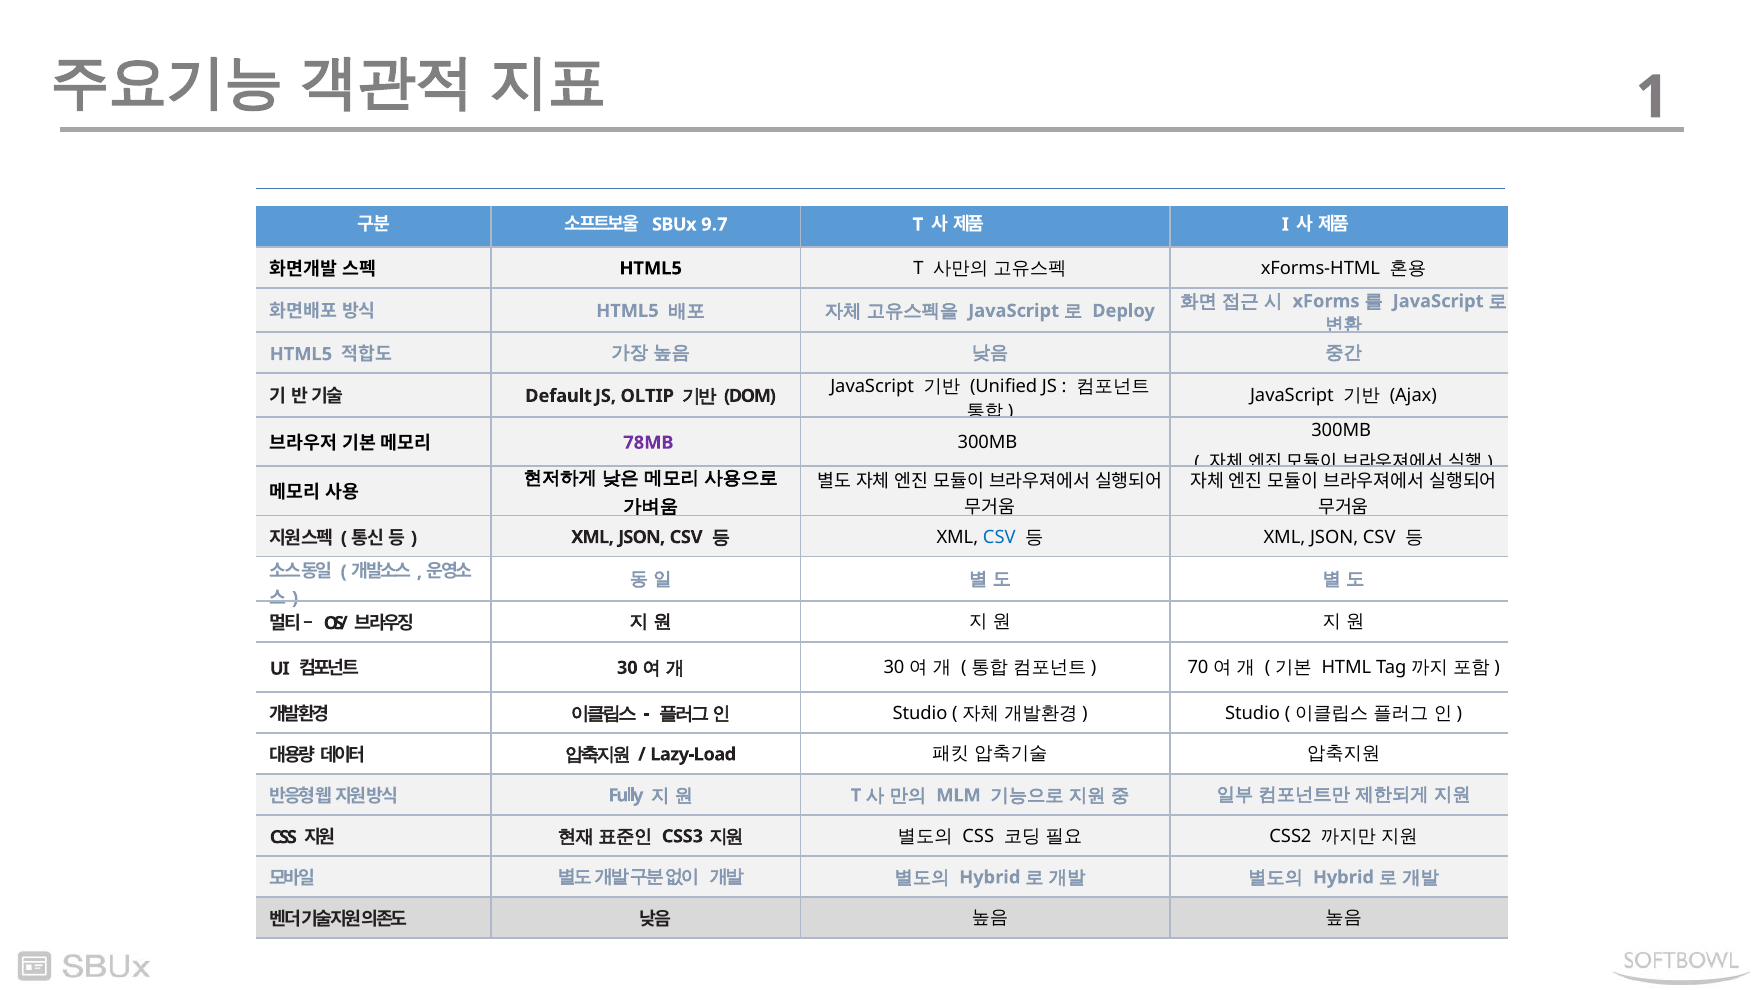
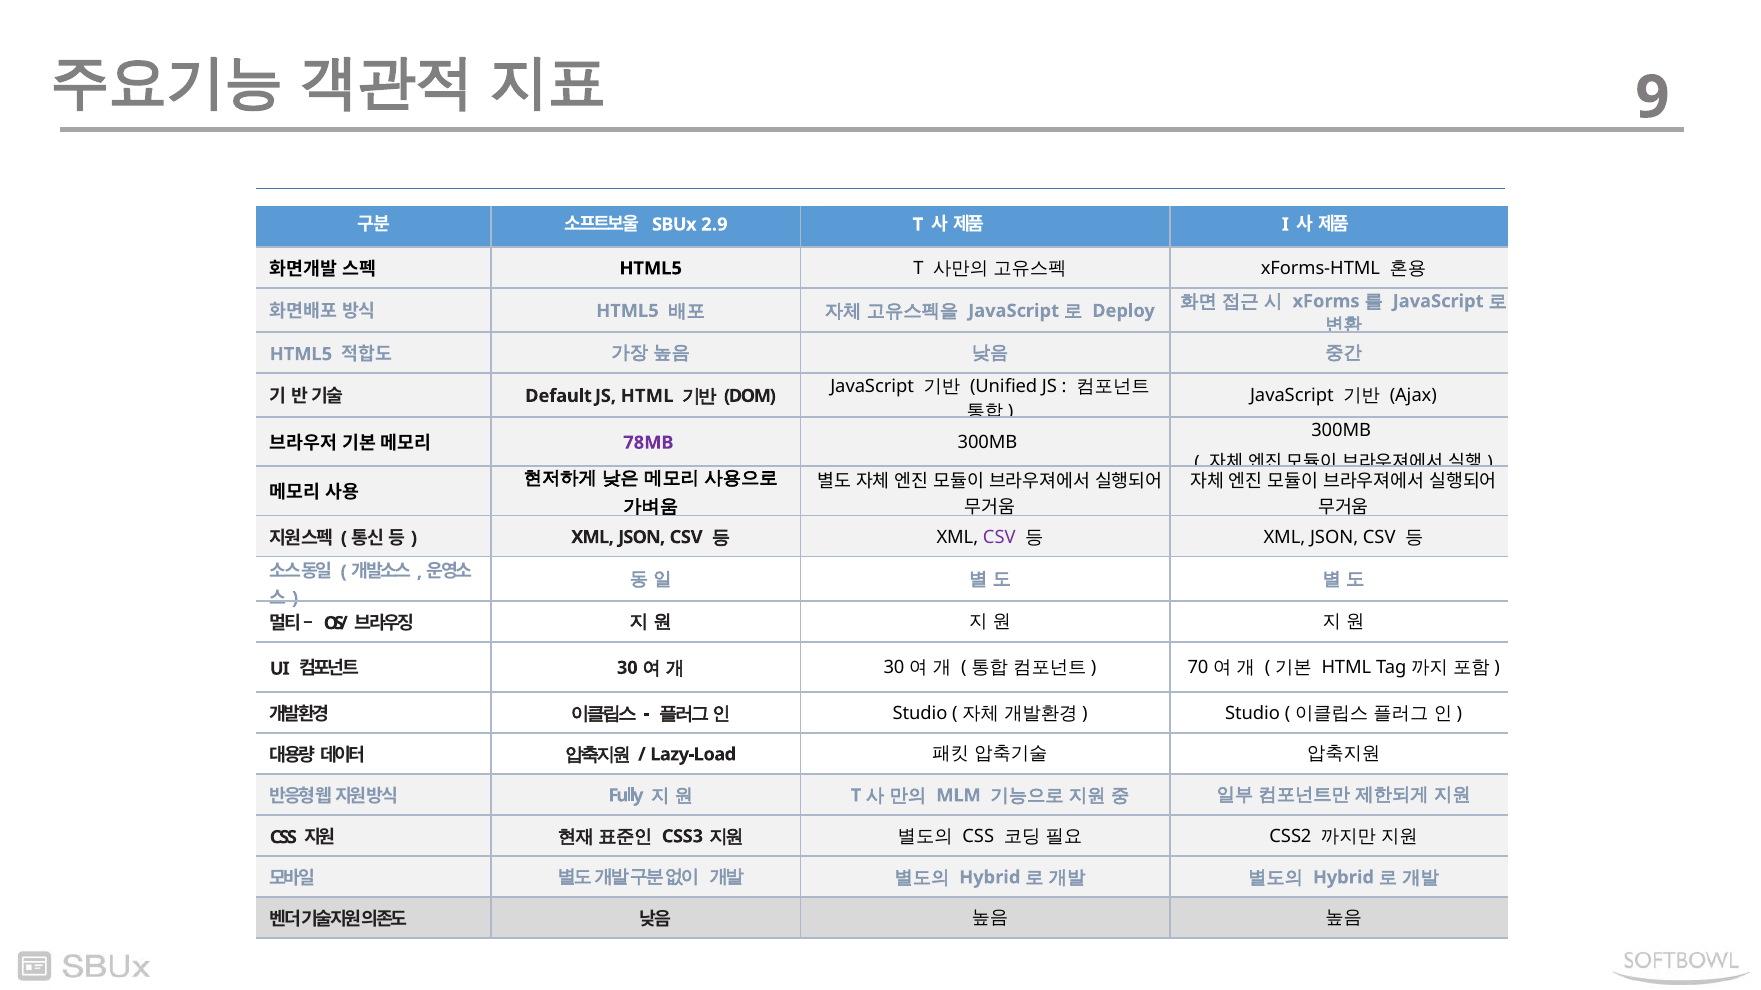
1: 1 -> 9
9.7: 9.7 -> 2.9
JS OLTIP: OLTIP -> HTML
CSV at (999, 537) colour: blue -> purple
